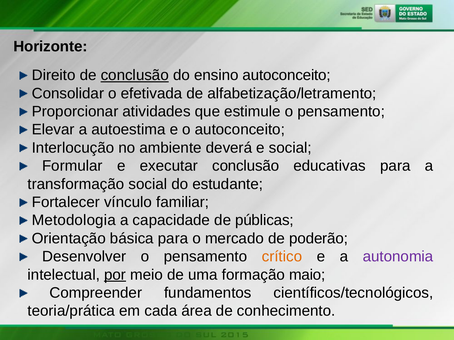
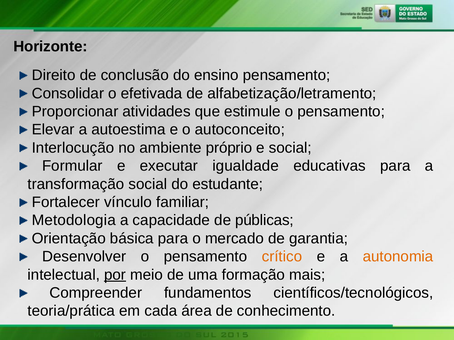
conclusão at (135, 75) underline: present -> none
ensino autoconceito: autoconceito -> pensamento
deverá: deverá -> próprio
executar conclusão: conclusão -> igualdade
poderão: poderão -> garantia
autonomia colour: purple -> orange
maio: maio -> mais
